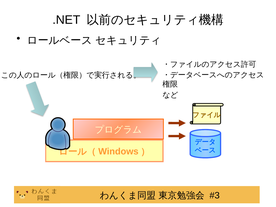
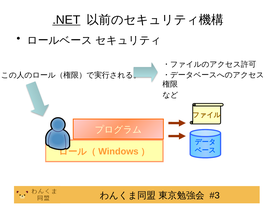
.NET underline: none -> present
